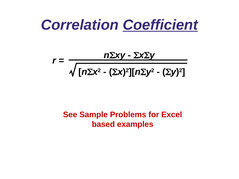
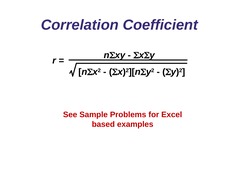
Coefficient underline: present -> none
